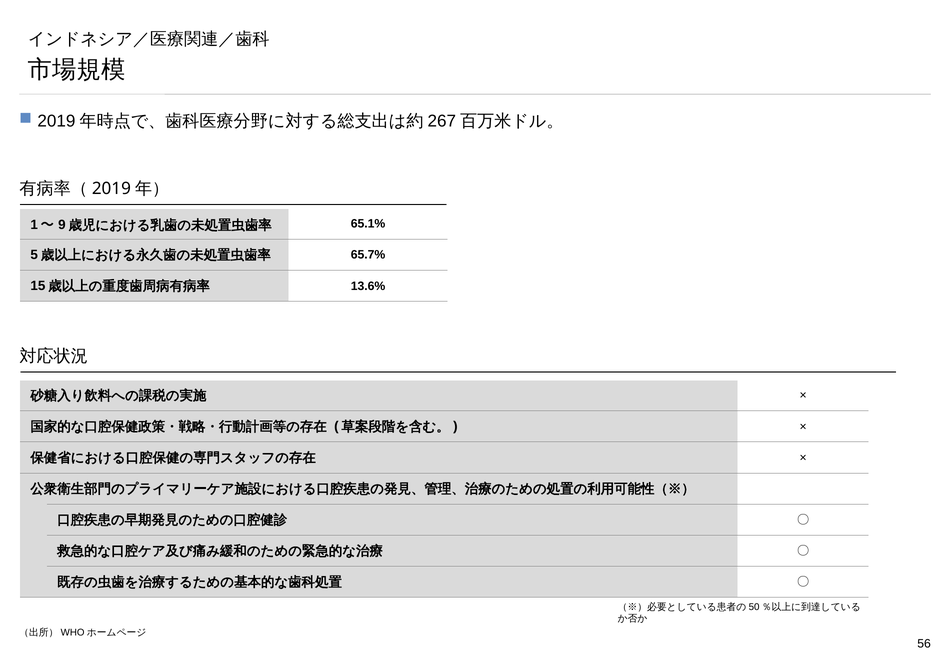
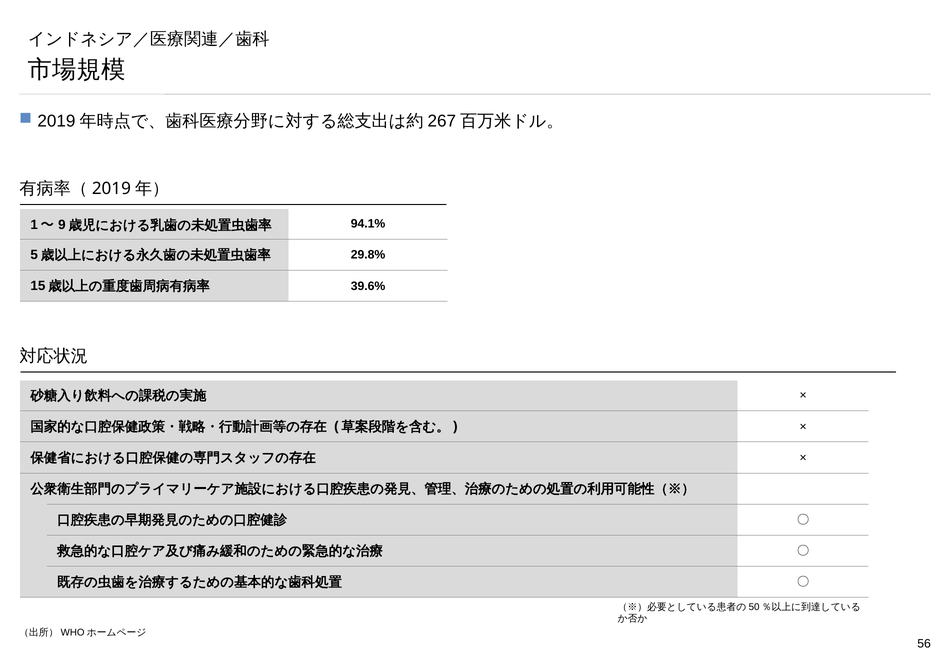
65.1%: 65.1% -> 94.1%
65.7%: 65.7% -> 29.8%
13.6%: 13.6% -> 39.6%
